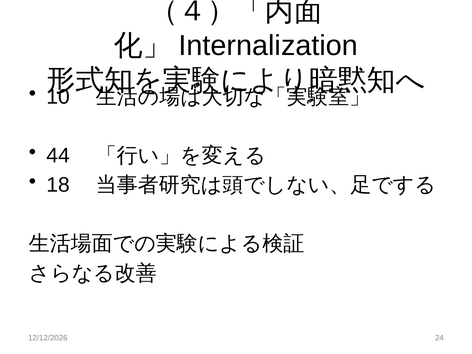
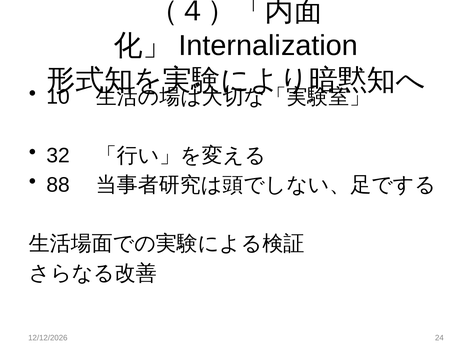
44: 44 -> 32
18: 18 -> 88
